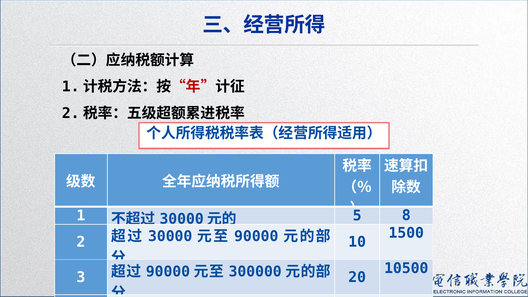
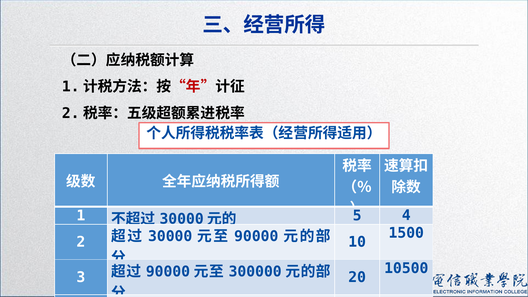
8 at (406, 215): 8 -> 4
